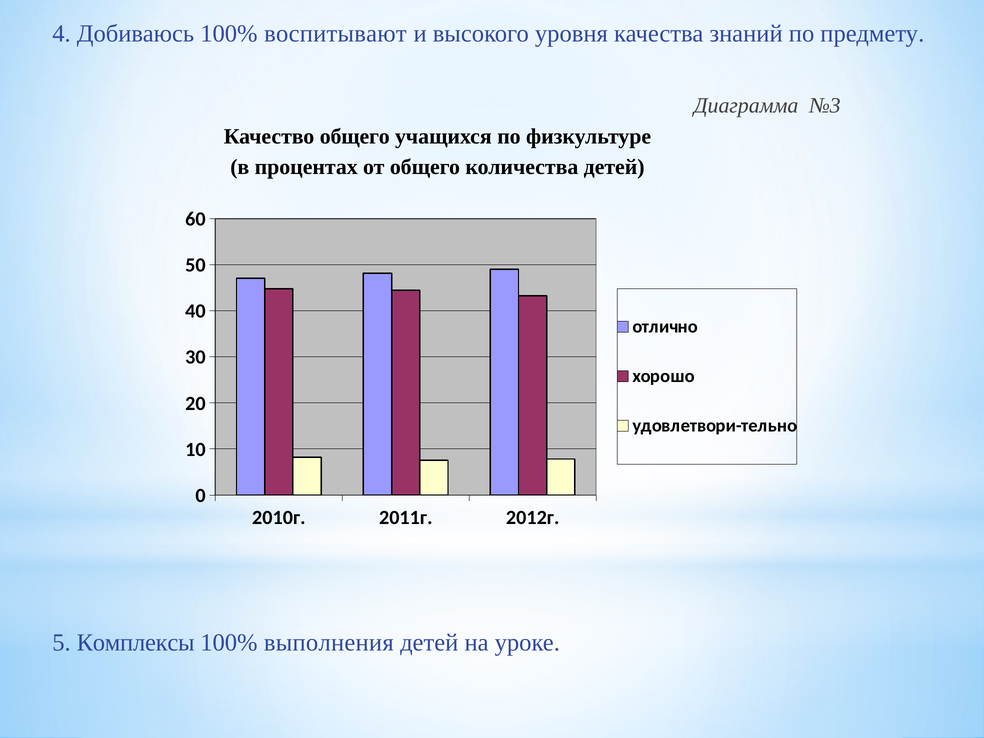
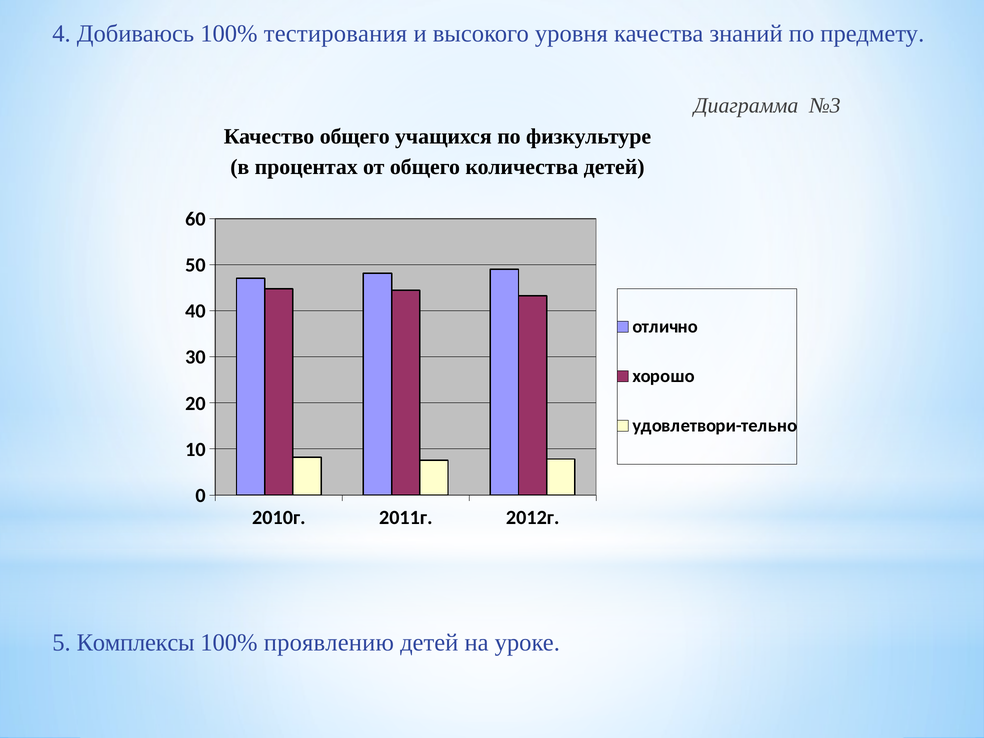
воспитывают: воспитывают -> тестирования
выполнения: выполнения -> проявлению
